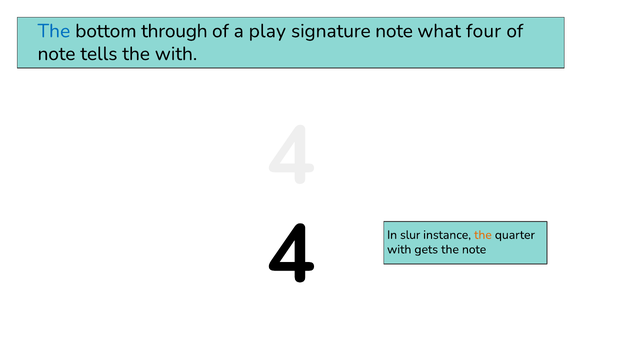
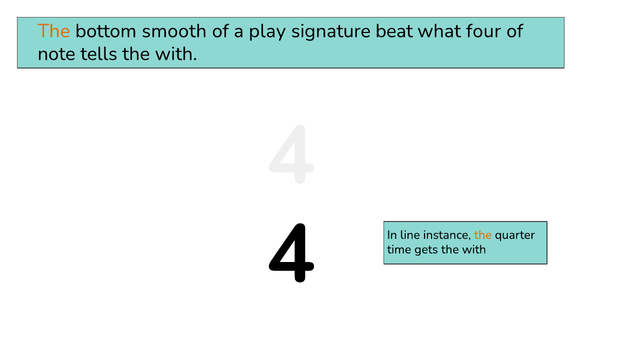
The at (54, 31) colour: blue -> orange
through: through -> smooth
signature note: note -> beat
slur: slur -> line
with at (399, 250): with -> time
gets the note: note -> with
